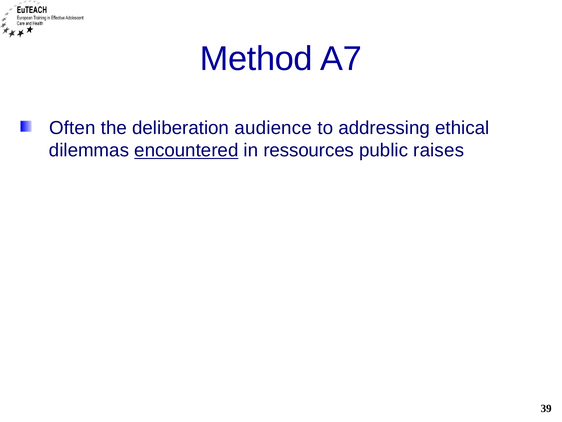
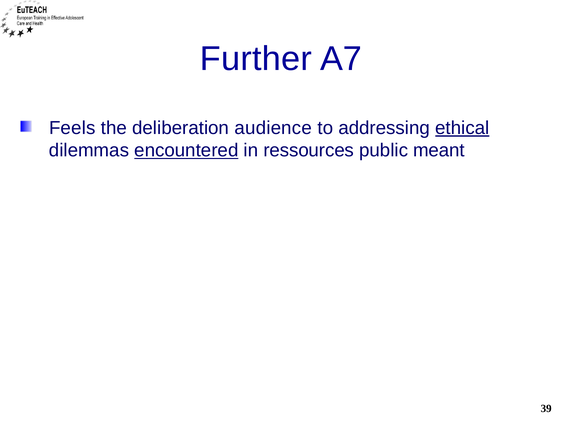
Method: Method -> Further
Often: Often -> Feels
ethical underline: none -> present
raises: raises -> meant
